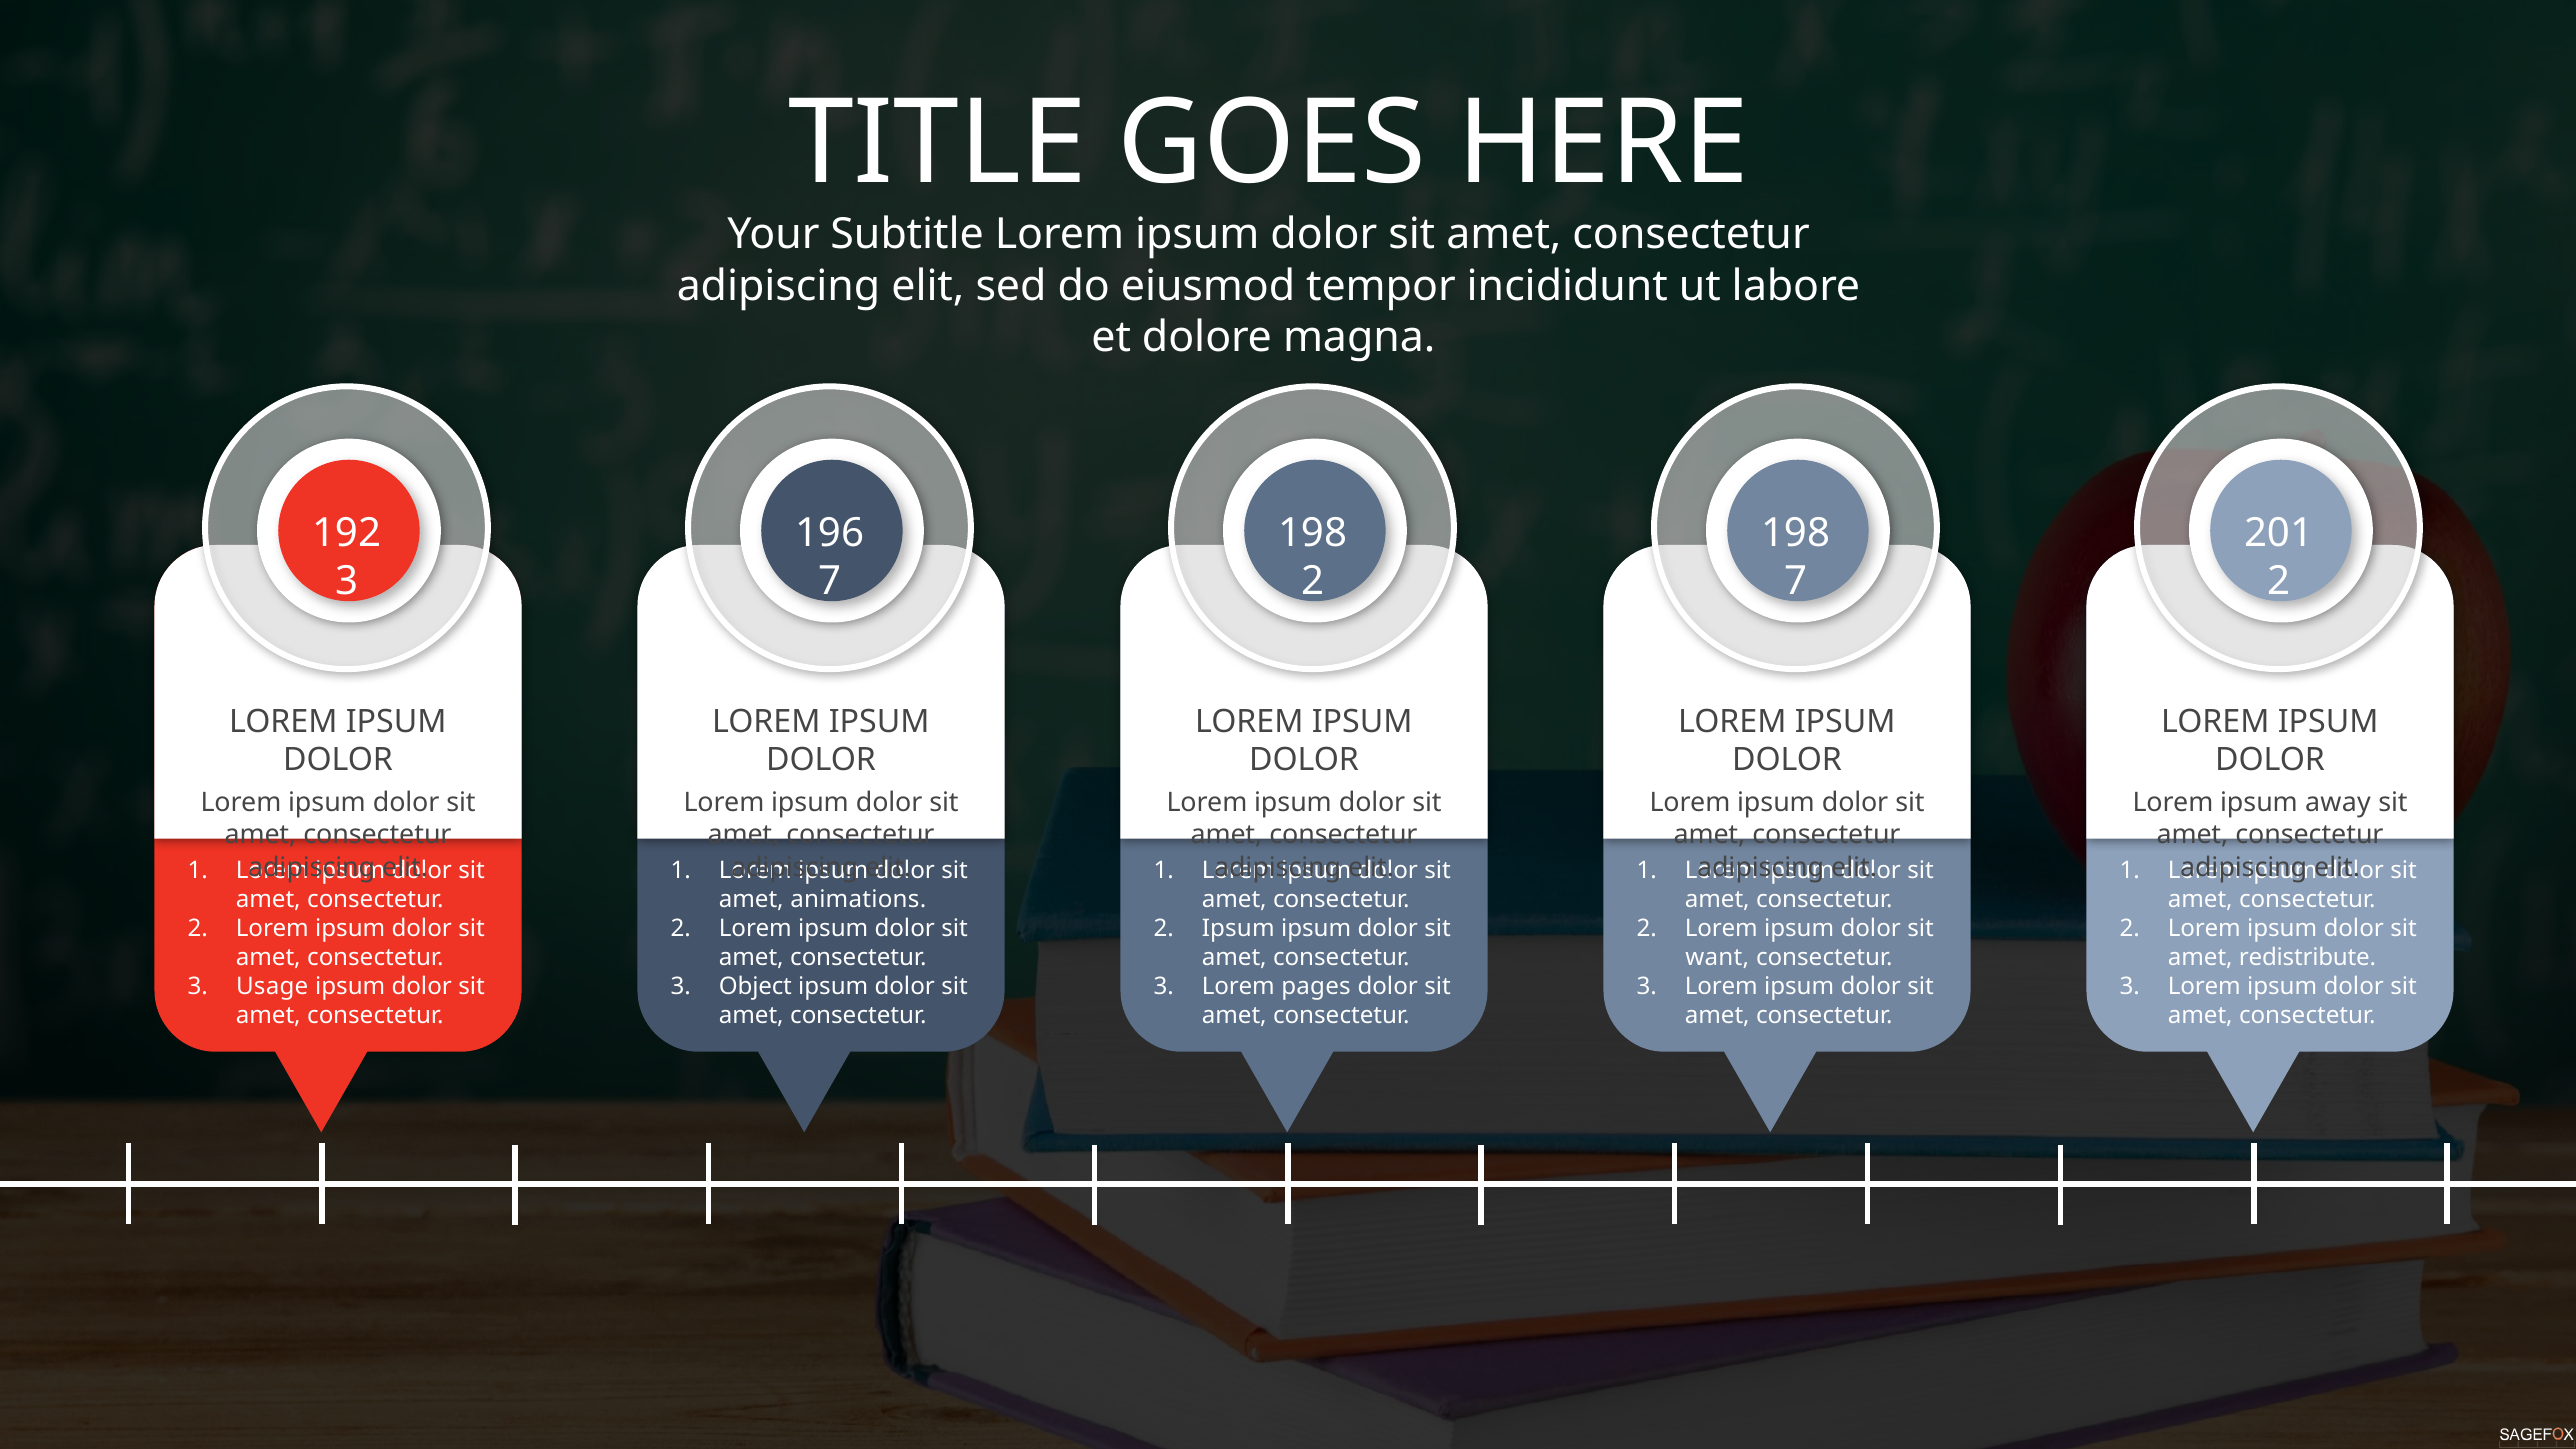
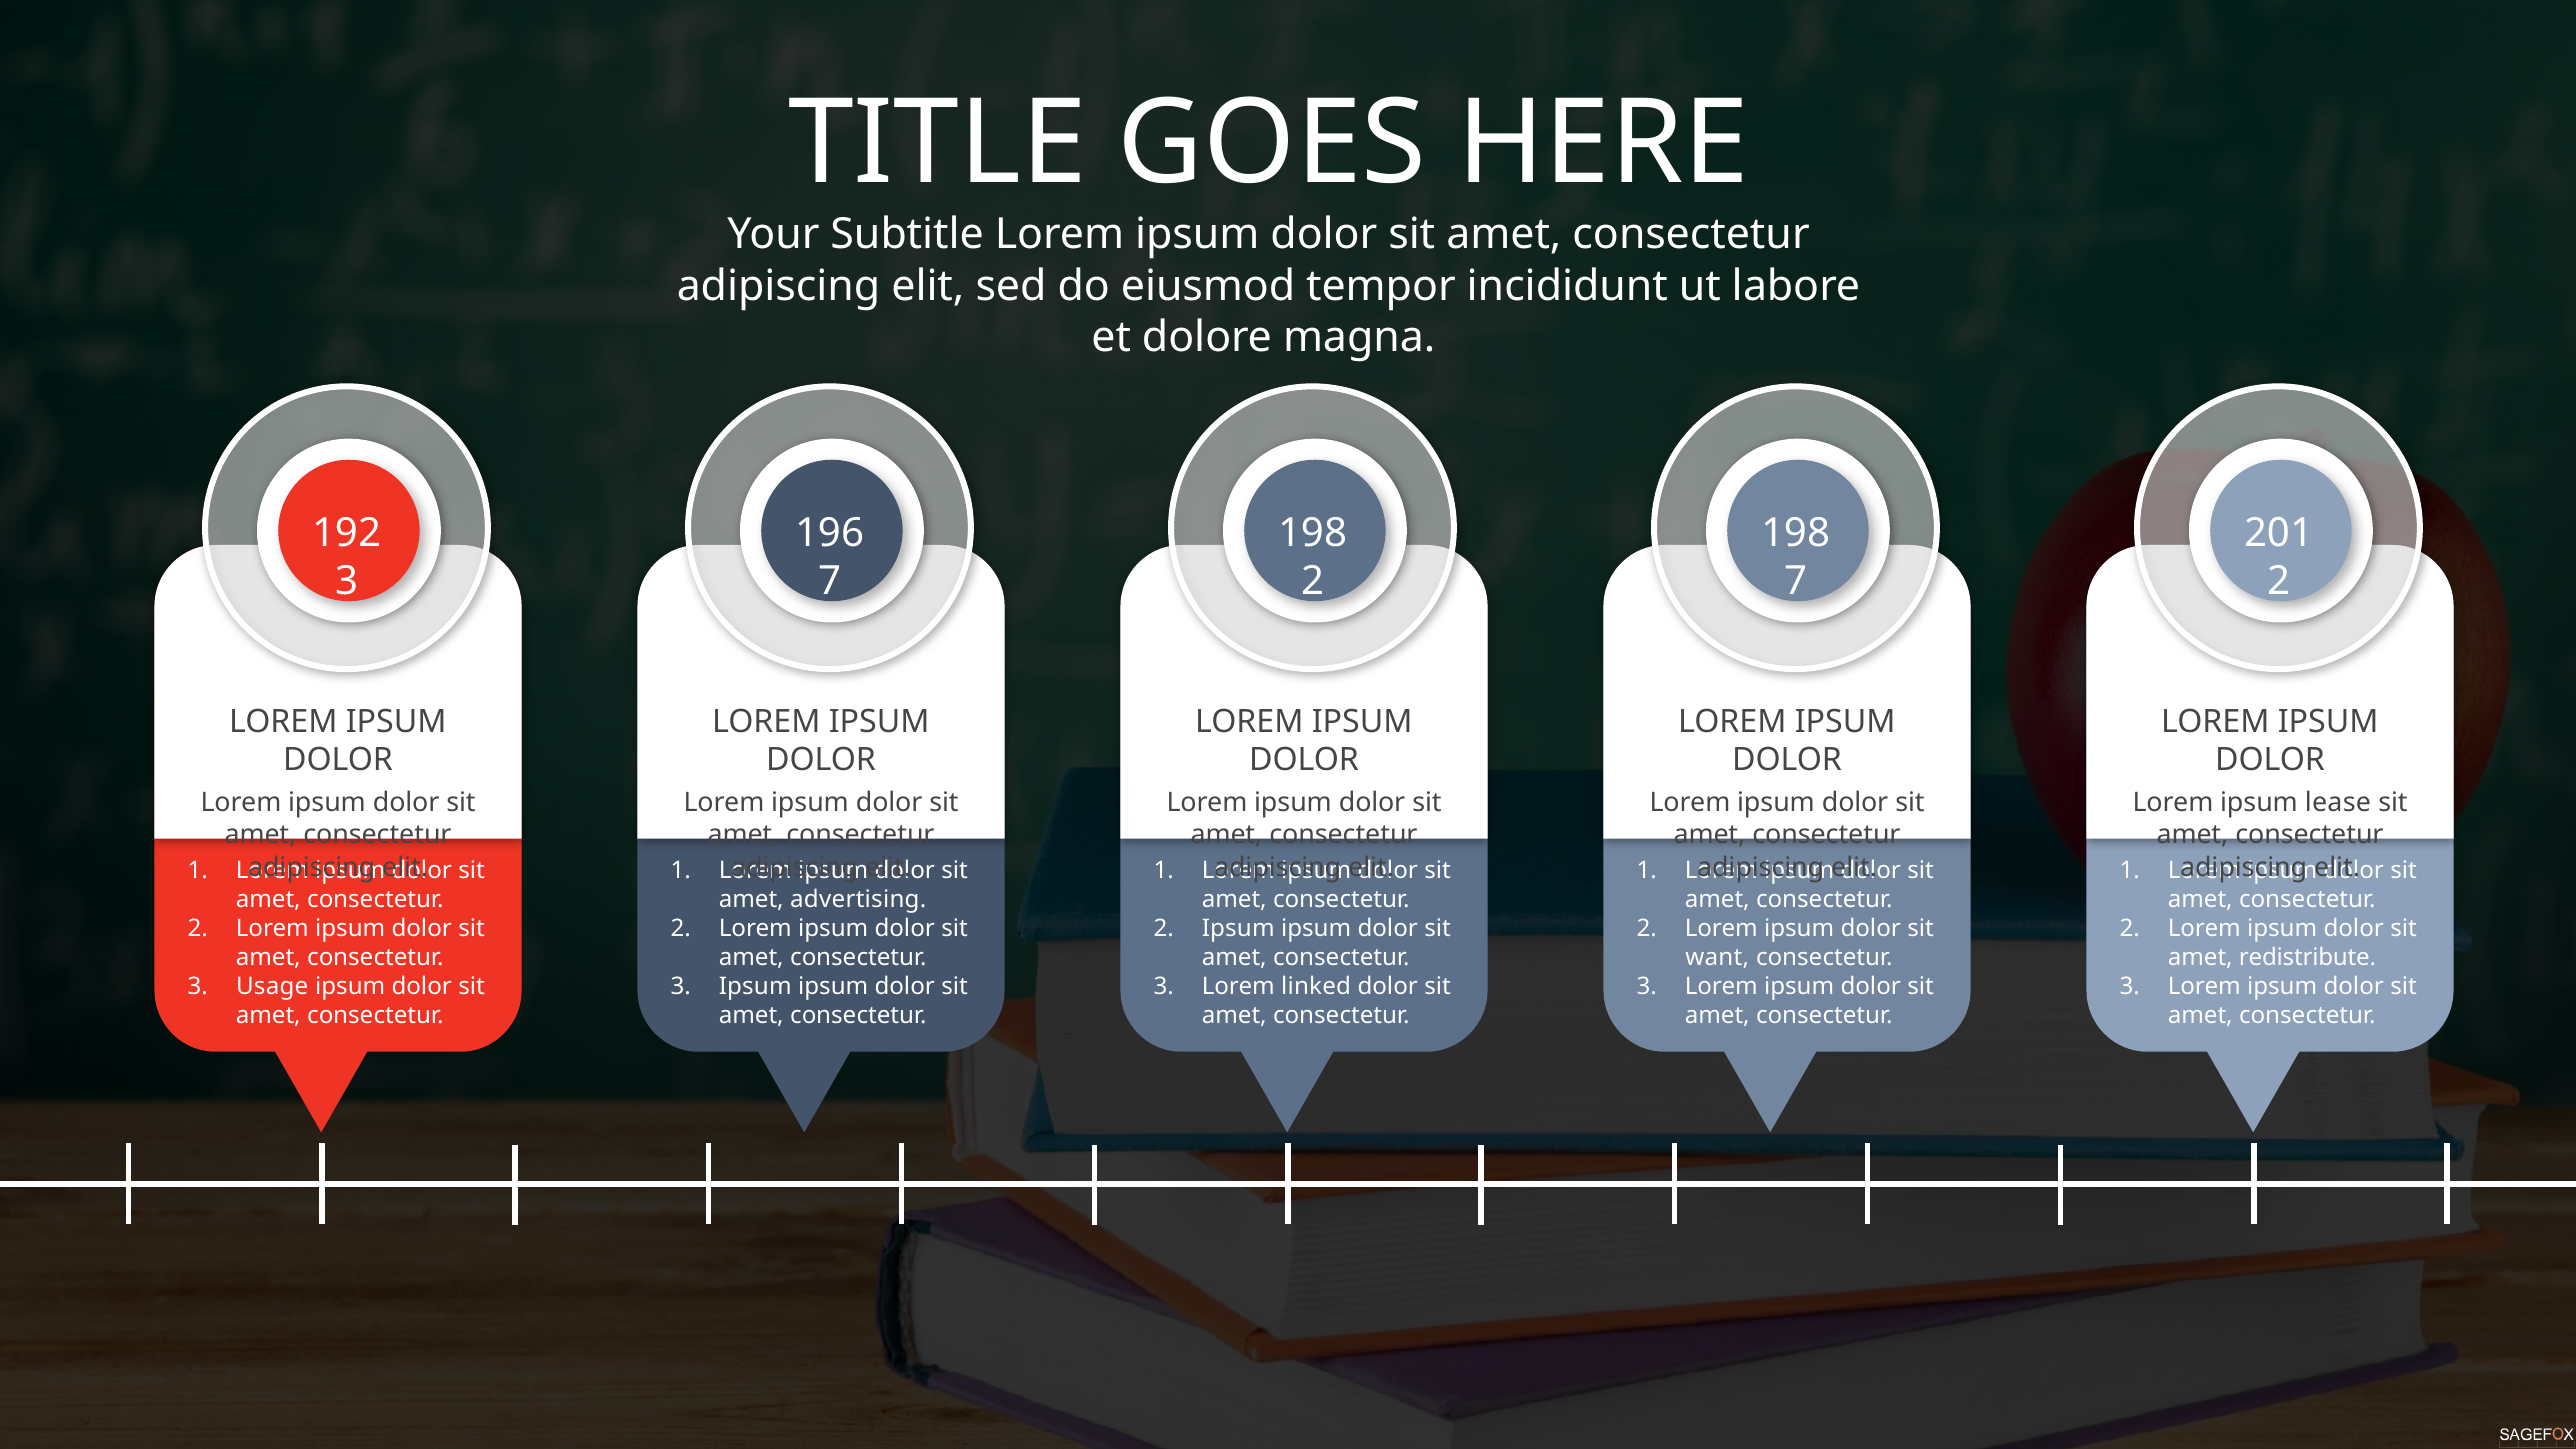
away: away -> lease
animations: animations -> advertising
Object at (755, 986): Object -> Ipsum
pages: pages -> linked
